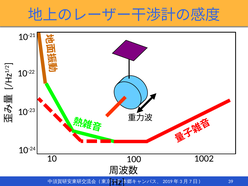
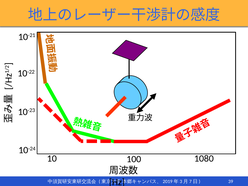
1002: 1002 -> 1080
